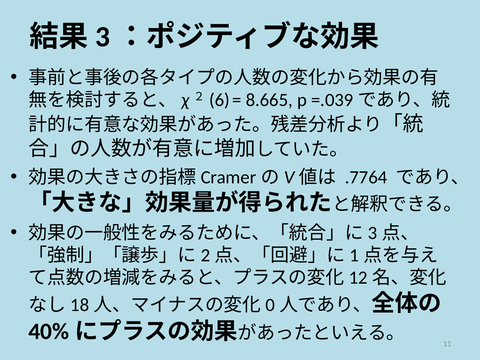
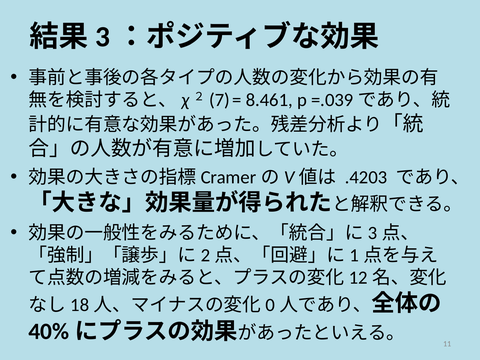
6: 6 -> 7
8.665: 8.665 -> 8.461
.7764: .7764 -> .4203
